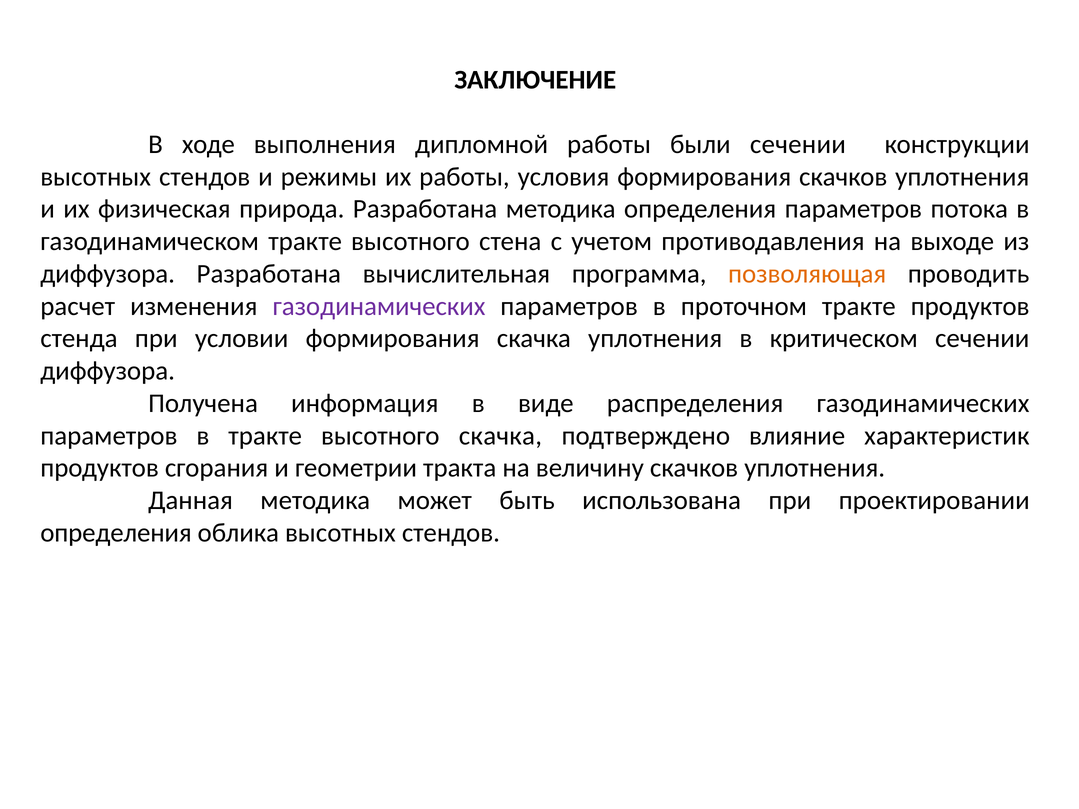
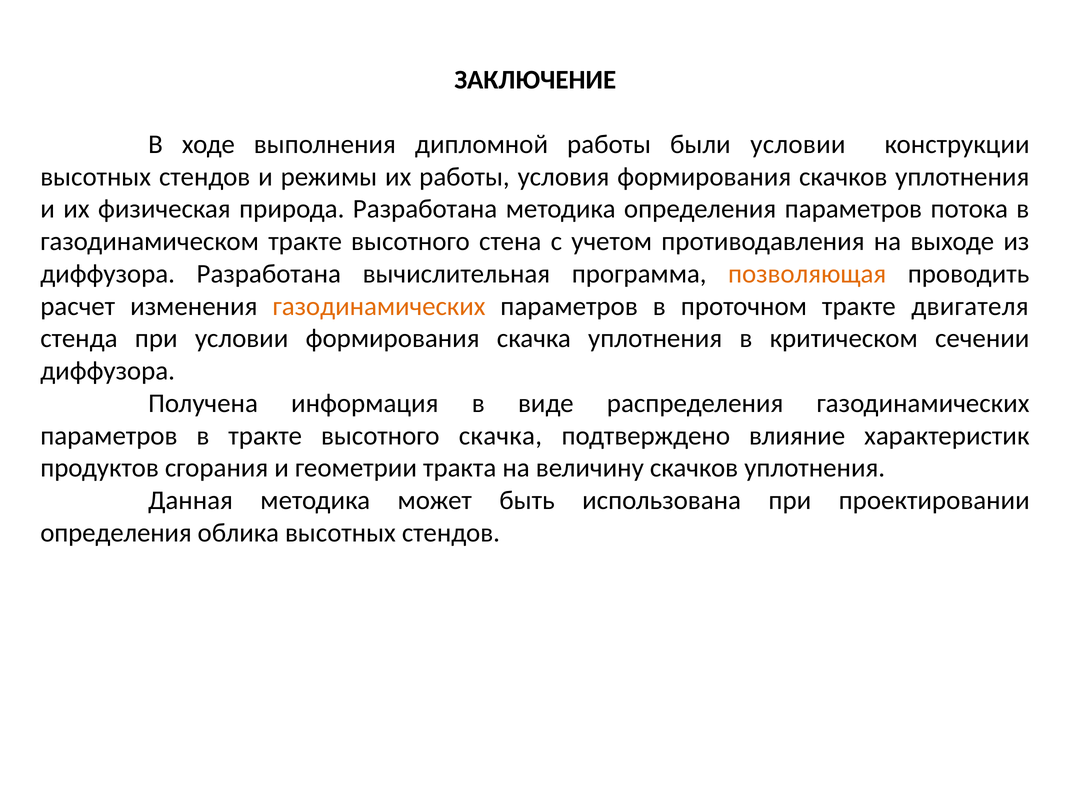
были сечении: сечении -> условии
газодинамических at (379, 306) colour: purple -> orange
тракте продуктов: продуктов -> двигателя
